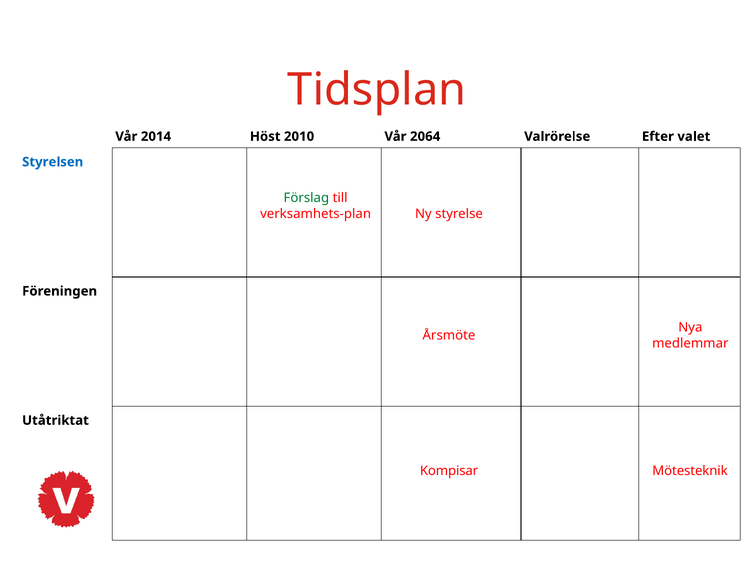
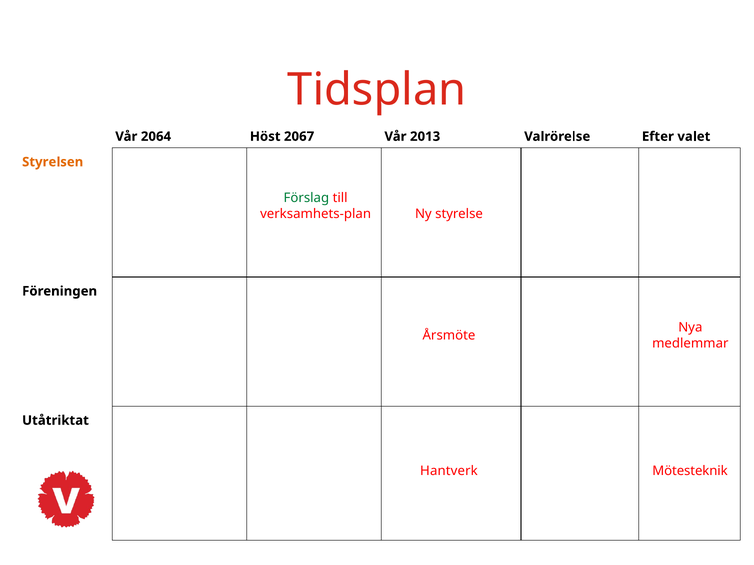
2014: 2014 -> 2064
2010: 2010 -> 2067
2064: 2064 -> 2013
Styrelsen colour: blue -> orange
Kompisar: Kompisar -> Hantverk
